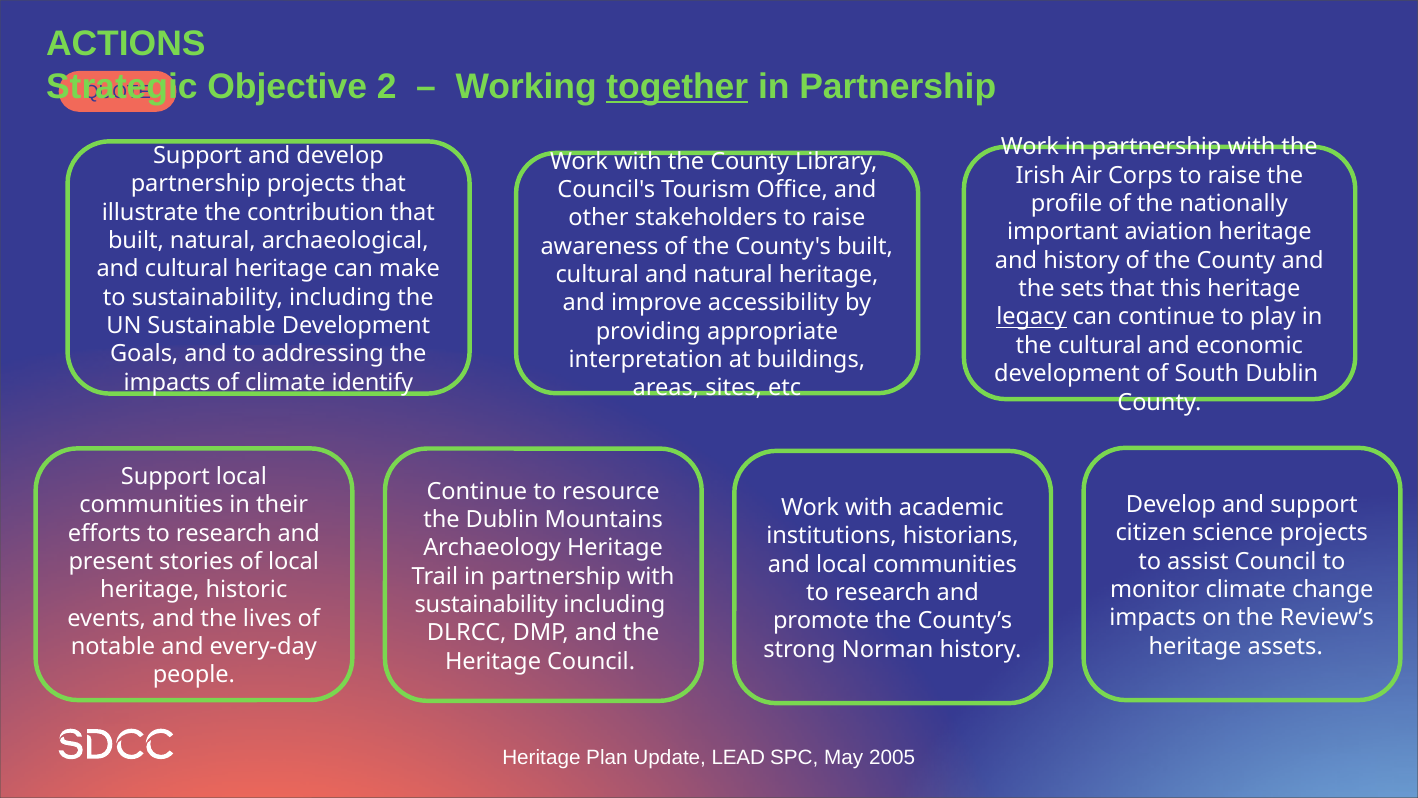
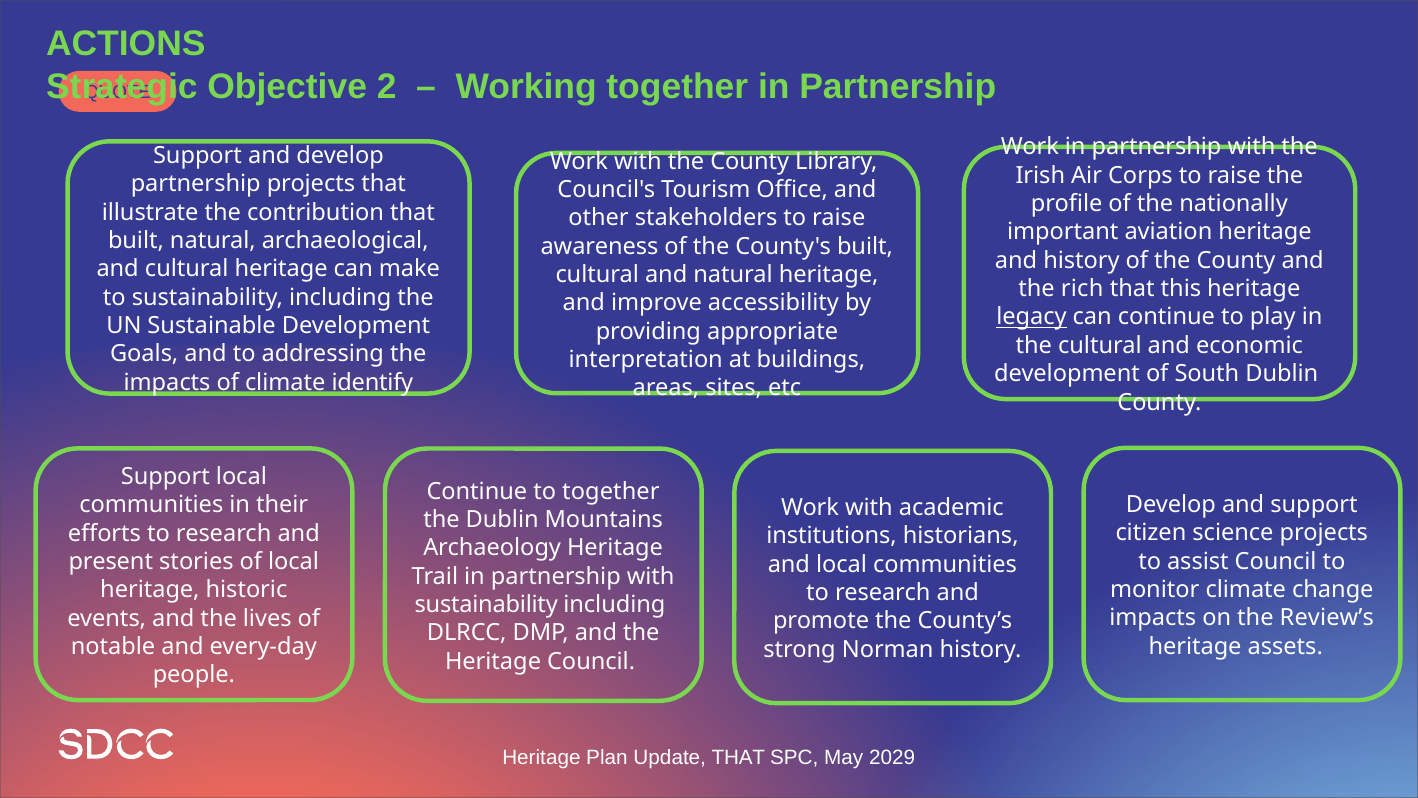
together at (677, 87) underline: present -> none
sets: sets -> rich
to resource: resource -> together
Update LEAD: LEAD -> THAT
2005: 2005 -> 2029
